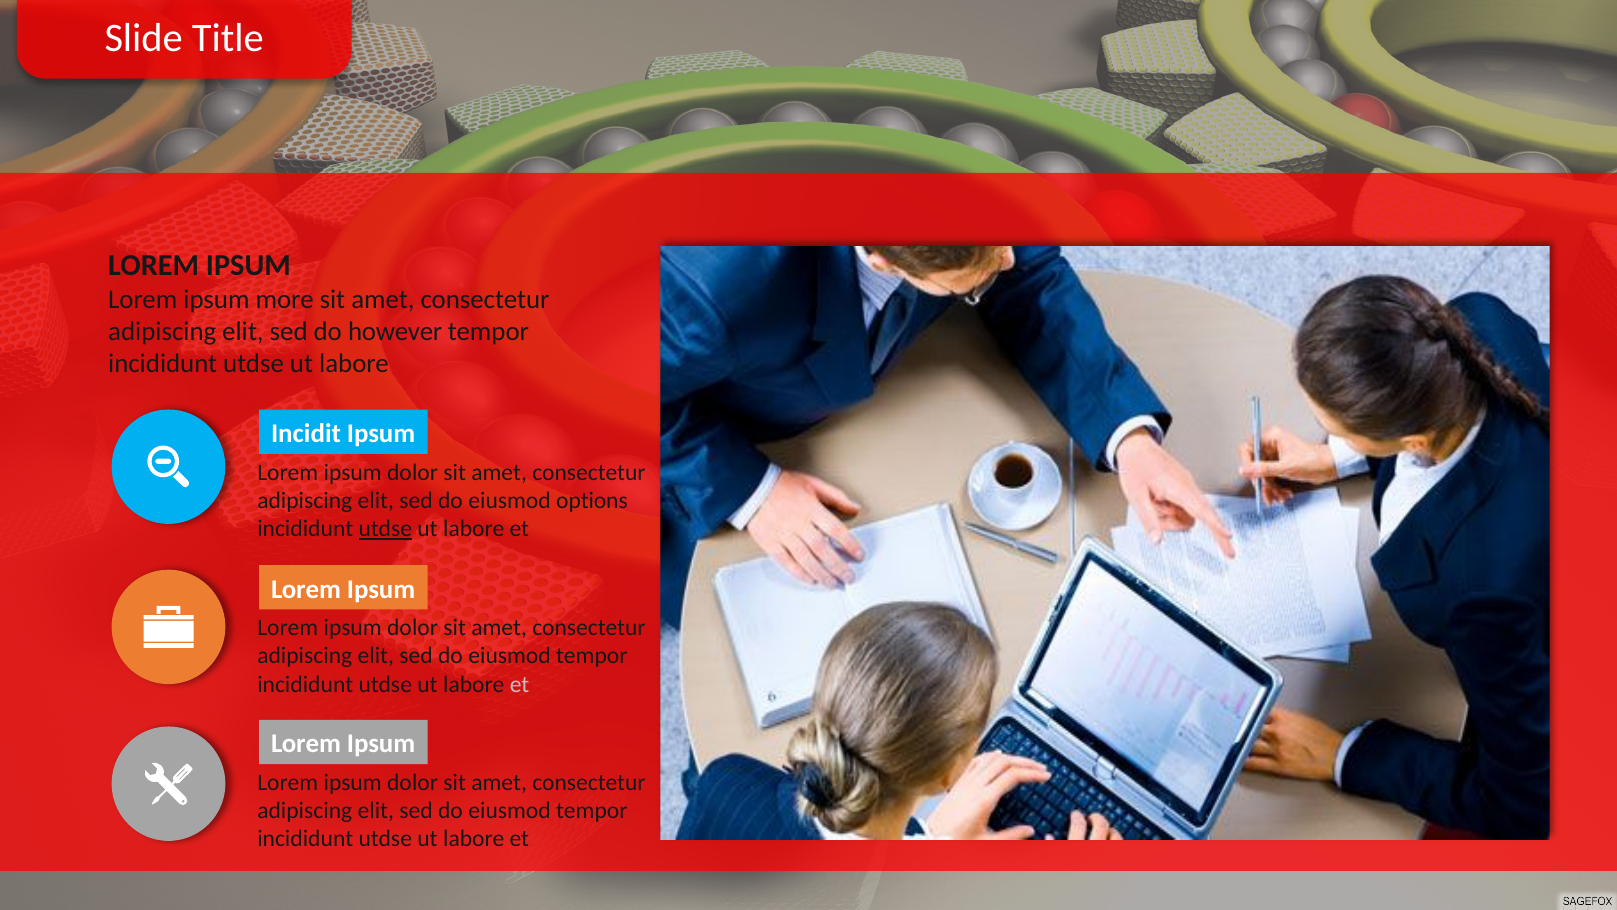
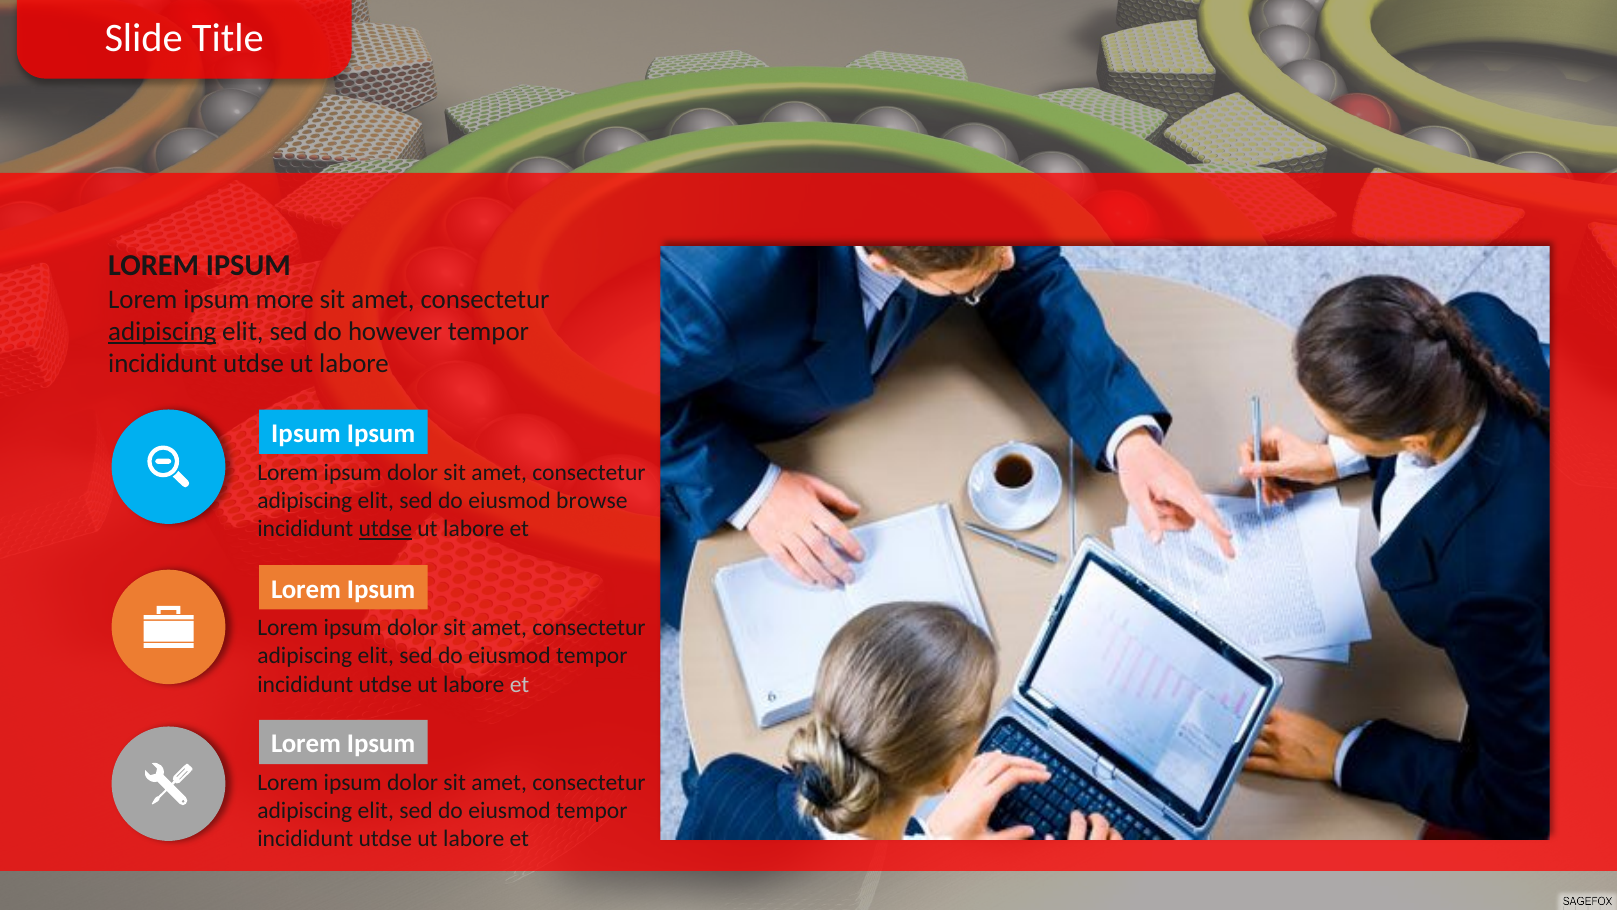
adipiscing at (162, 331) underline: none -> present
Incidit at (306, 433): Incidit -> Ipsum
options: options -> browse
